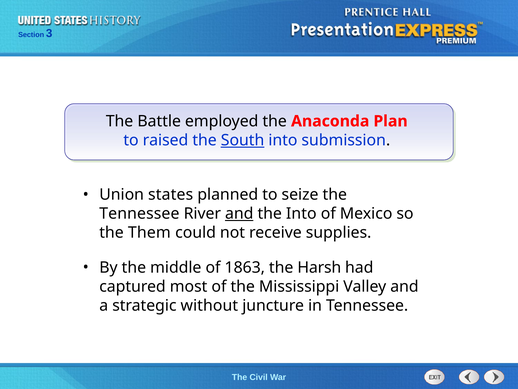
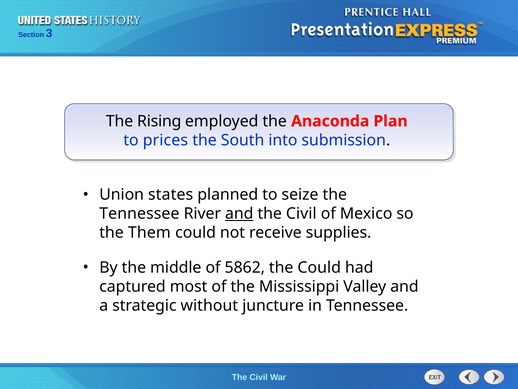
Battle: Battle -> Rising
raised: raised -> prices
South underline: present -> none
Into at (301, 213): Into -> Civil
1863: 1863 -> 5862
the Harsh: Harsh -> Could
